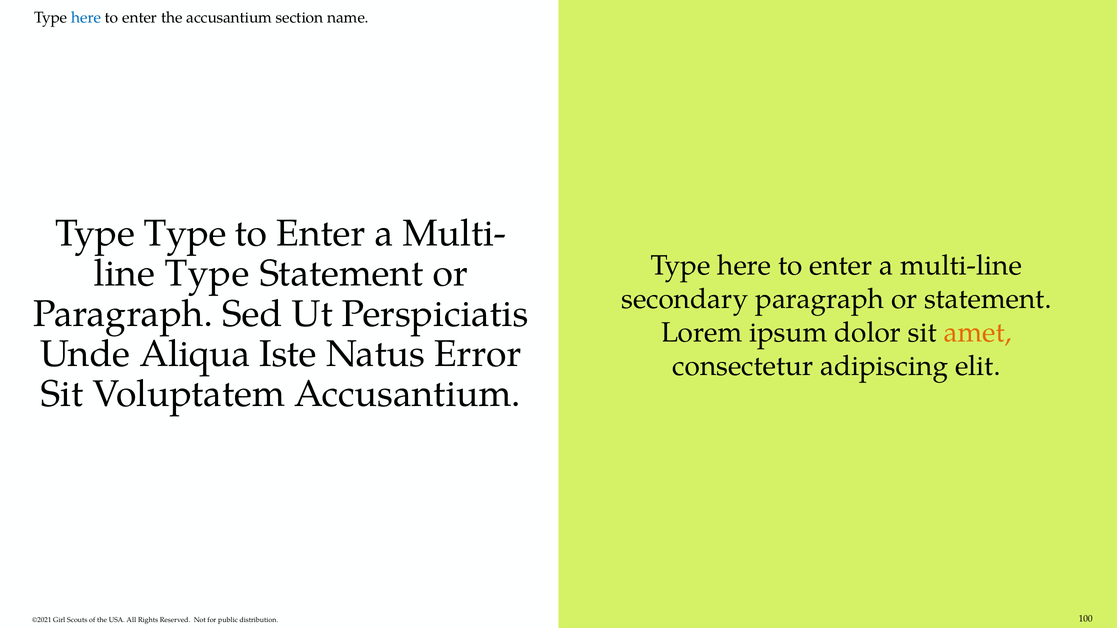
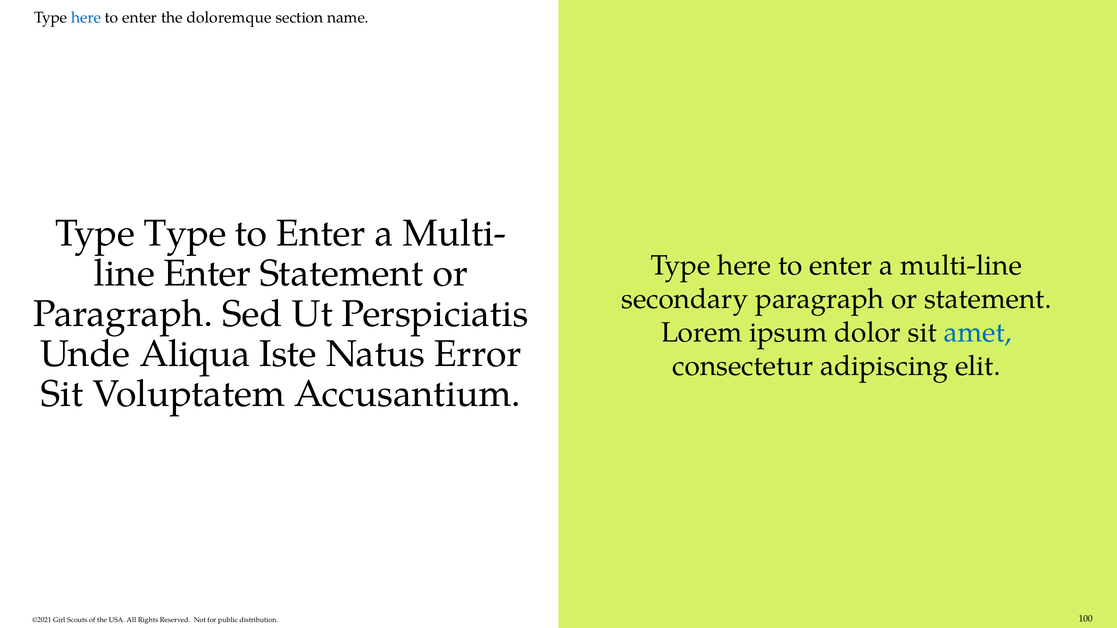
the accusantium: accusantium -> doloremque
Type at (207, 274): Type -> Enter
amet colour: orange -> blue
